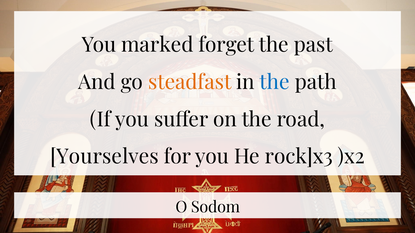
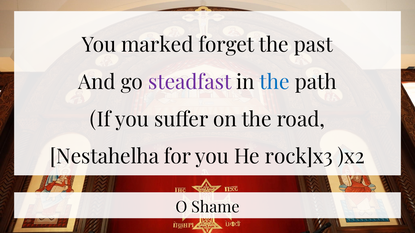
steadfast colour: orange -> purple
Yourselves: Yourselves -> Nestahelha
Sodom: Sodom -> Shame
